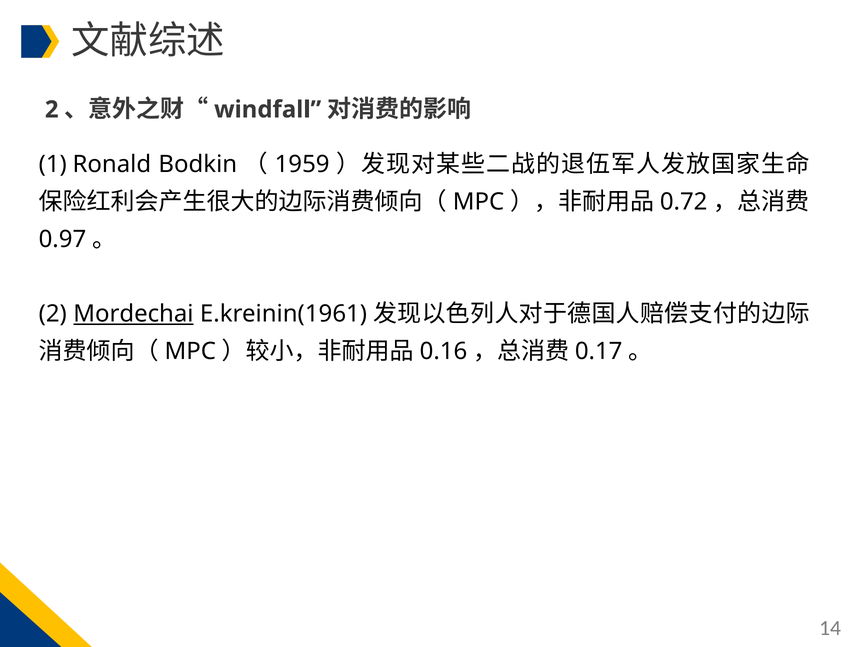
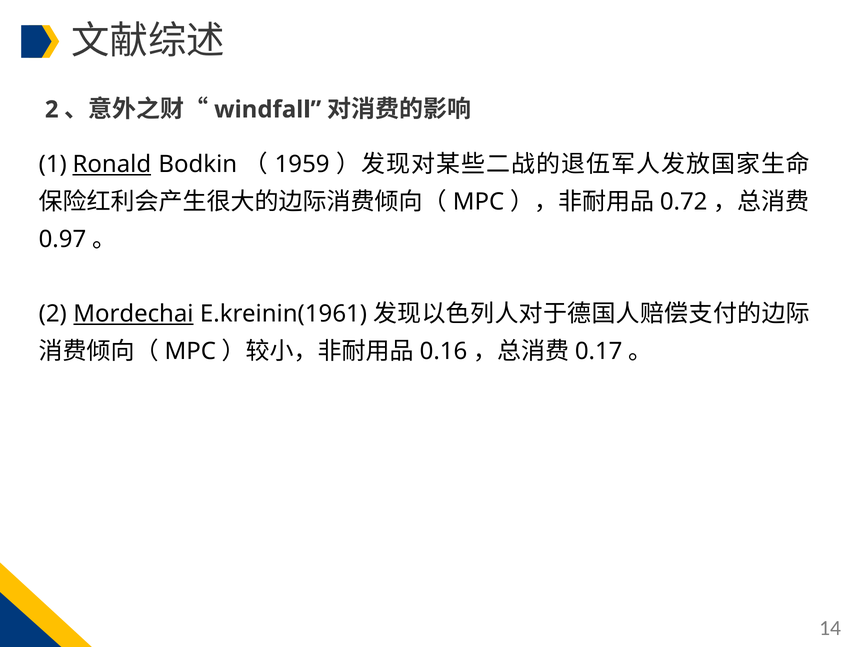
Ronald underline: none -> present
